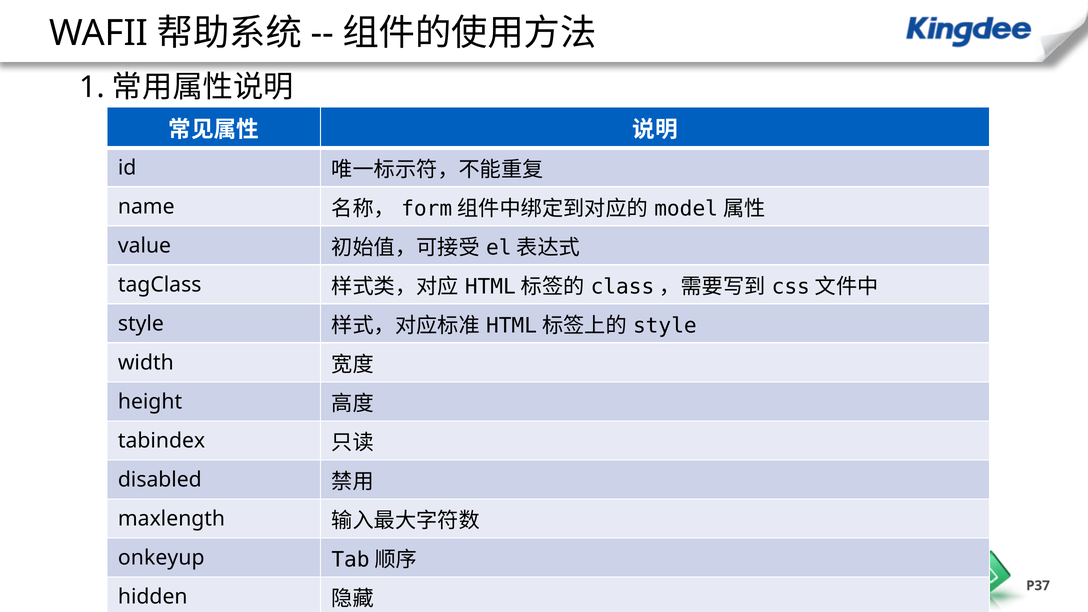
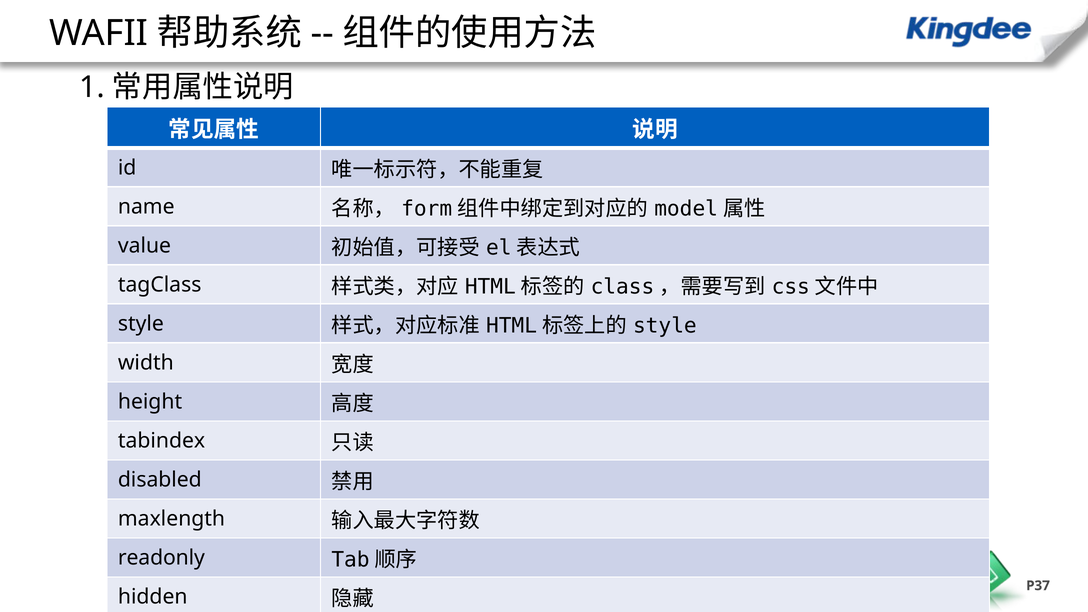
onkeyup: onkeyup -> readonly
